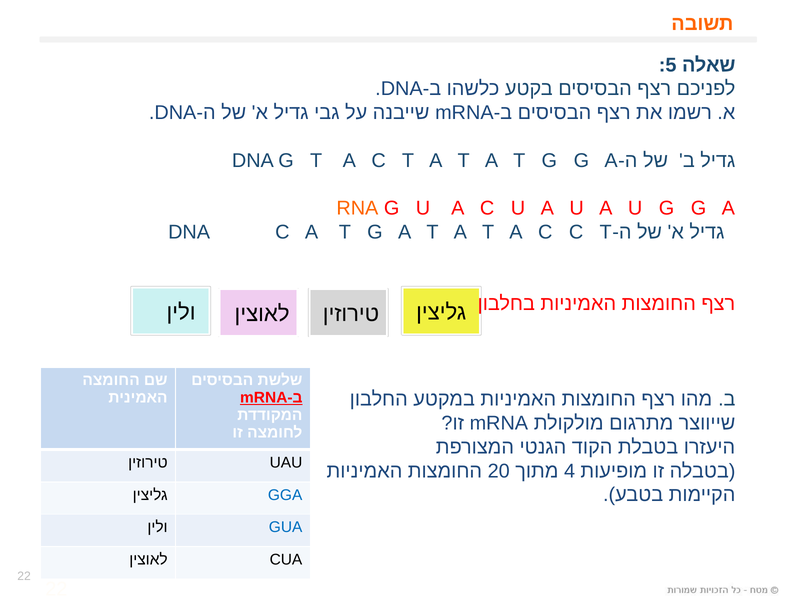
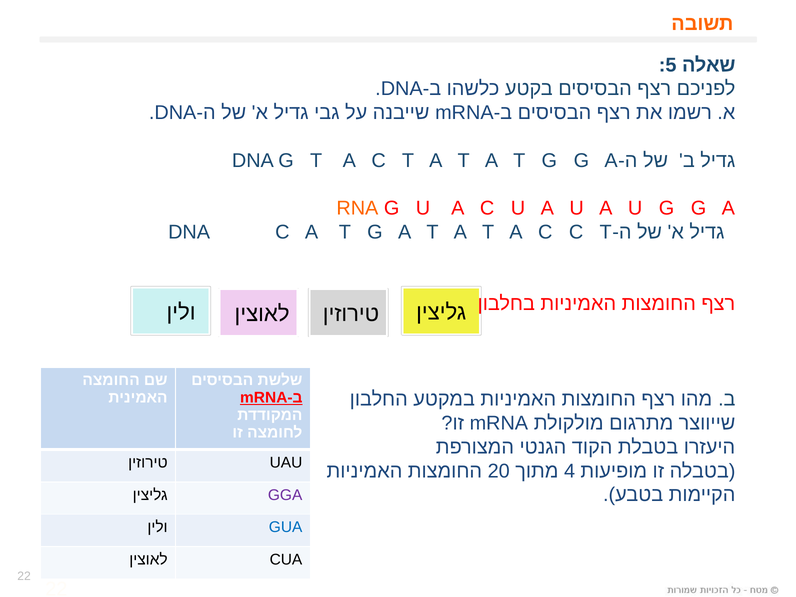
GGA colour: blue -> purple
